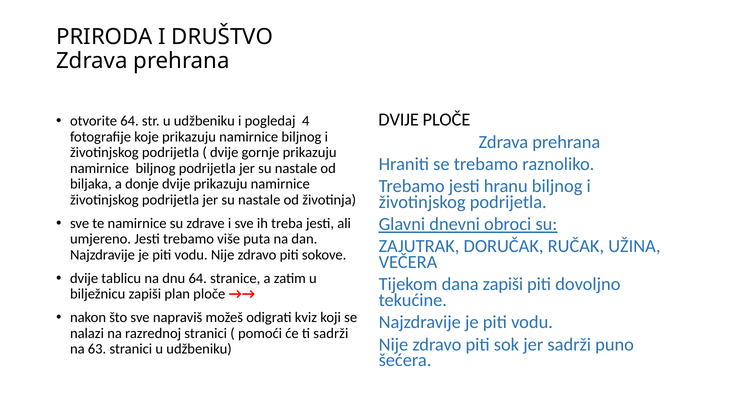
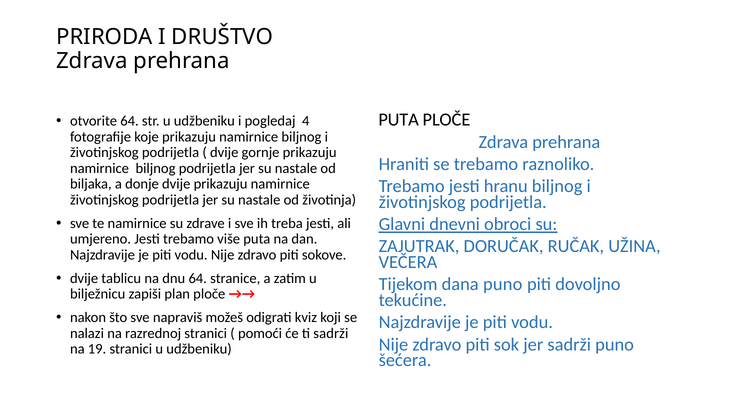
DVIJE at (399, 120): DVIJE -> PUTA
dana zapiši: zapiši -> puno
63: 63 -> 19
